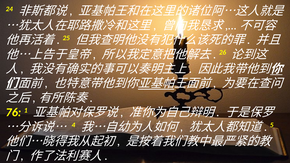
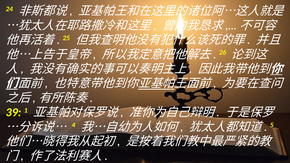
76: 76 -> 39
